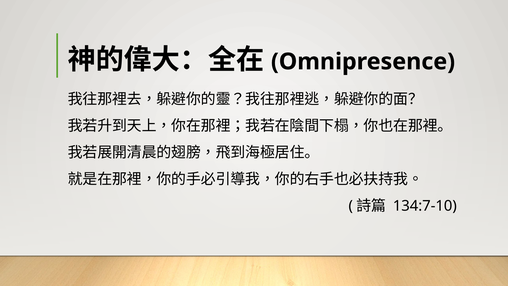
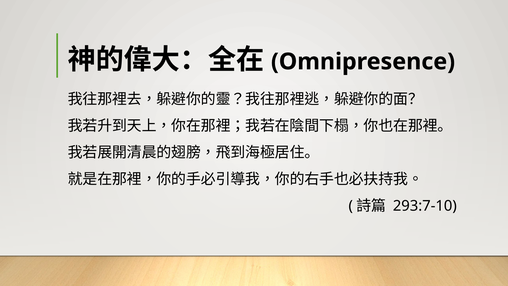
134:7-10: 134:7-10 -> 293:7-10
